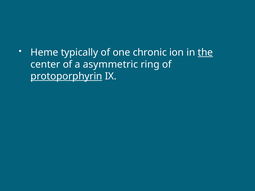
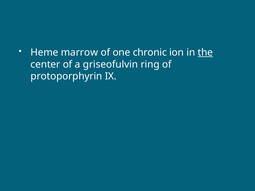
typically: typically -> marrow
asymmetric: asymmetric -> griseofulvin
protoporphyrin underline: present -> none
